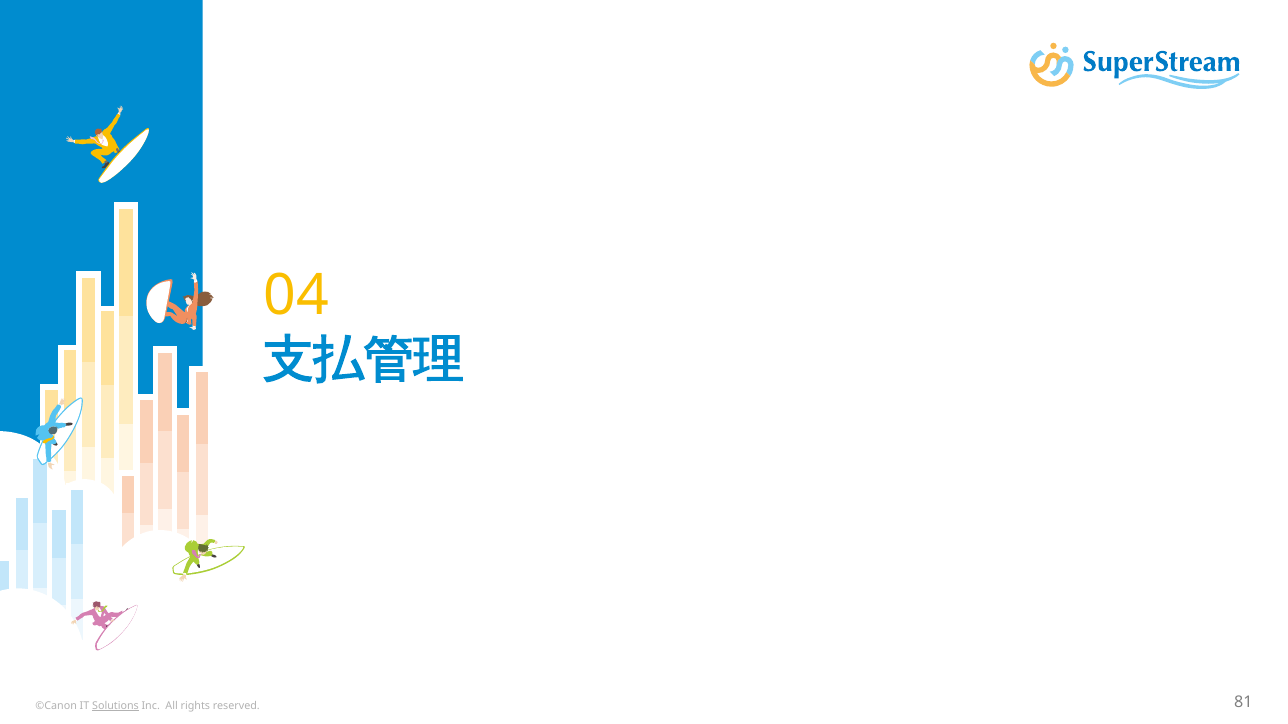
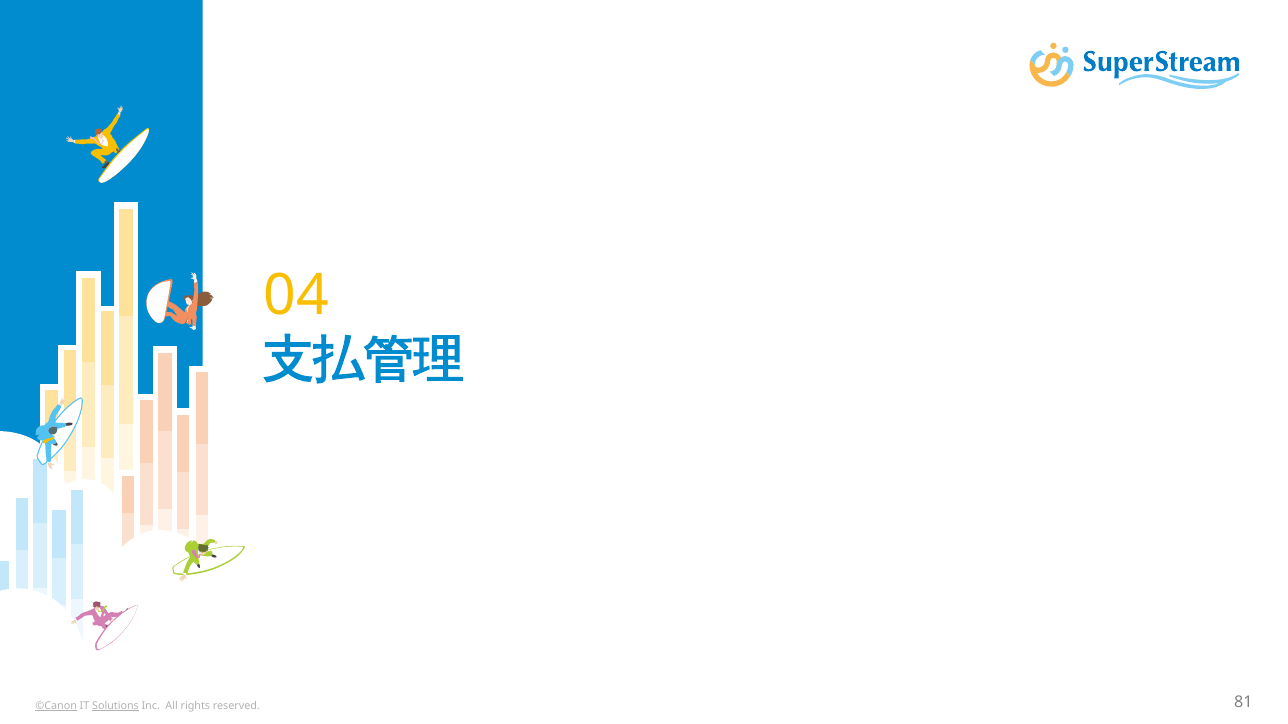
©Canon underline: none -> present
